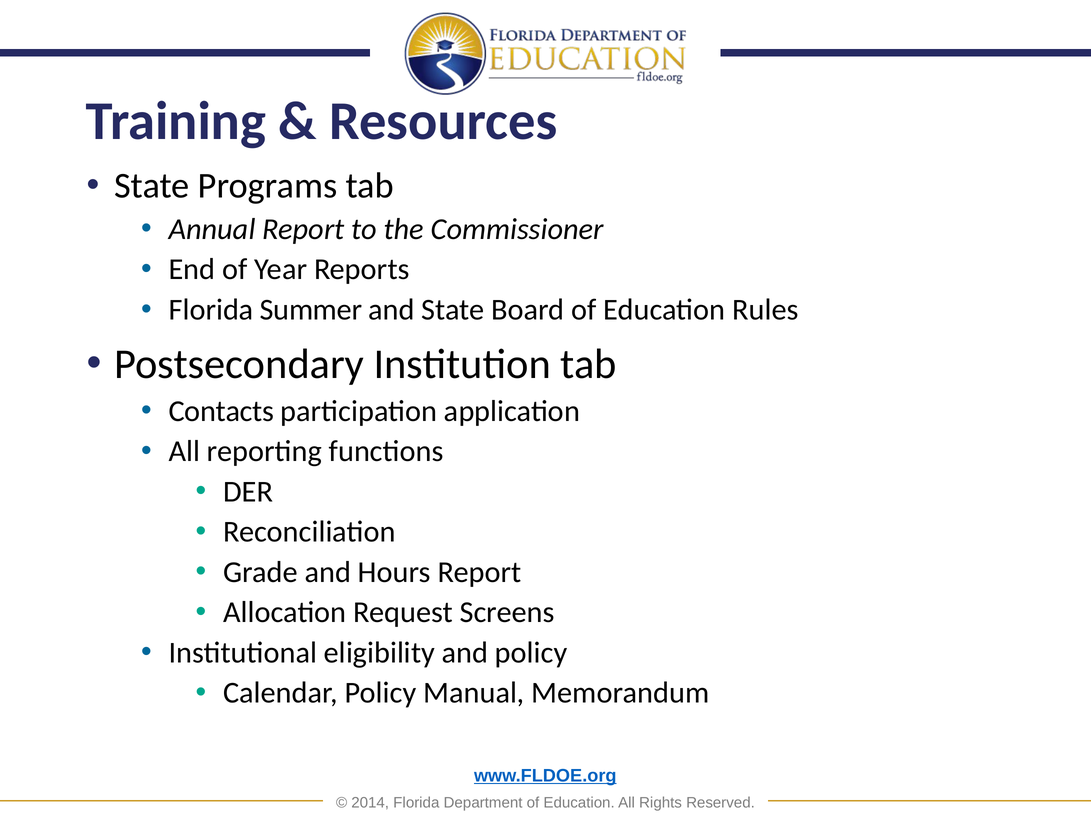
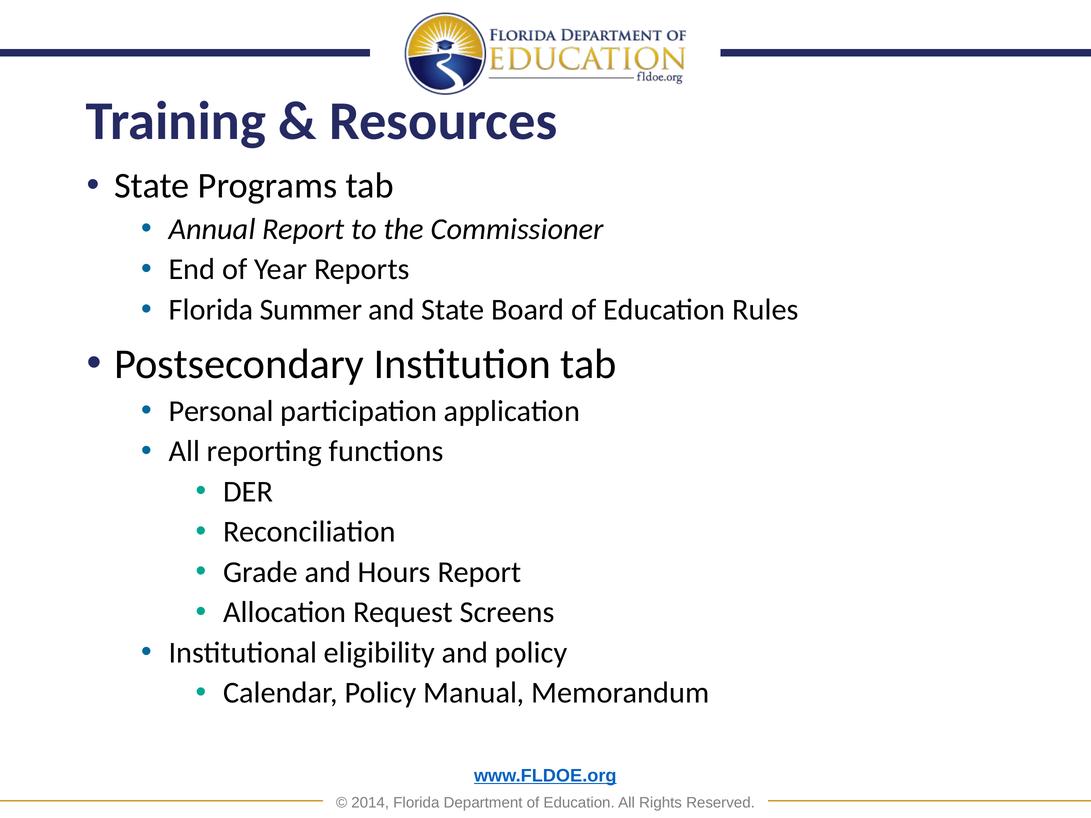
Contacts: Contacts -> Personal
